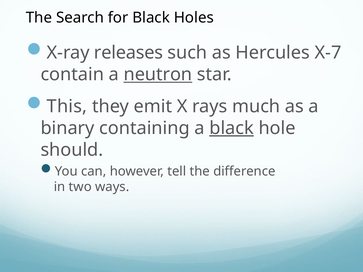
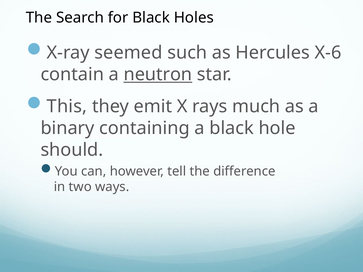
releases: releases -> seemed
X-7: X-7 -> X-6
black at (232, 128) underline: present -> none
